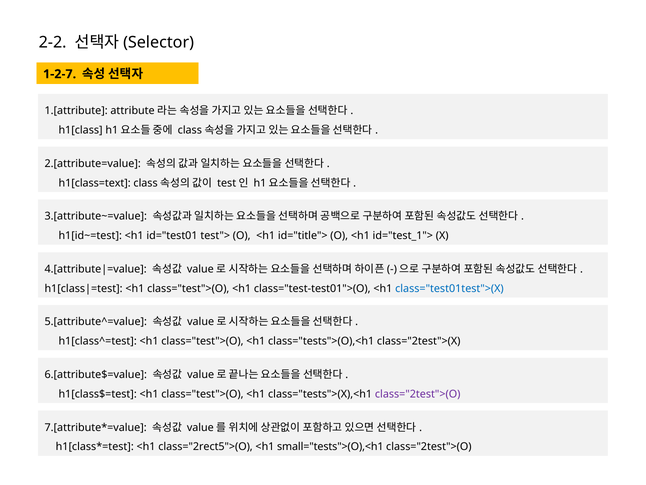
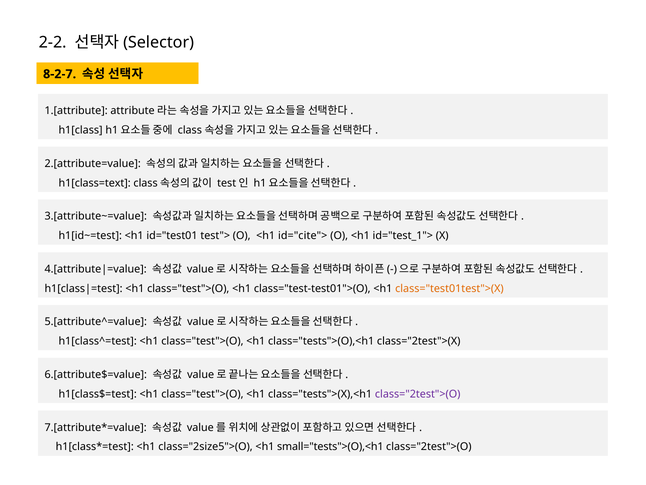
1-2-7: 1-2-7 -> 8-2-7
id="title">: id="title"> -> id="cite">
class="test01test">(X colour: blue -> orange
class="2rect5">(O: class="2rect5">(O -> class="2size5">(O
